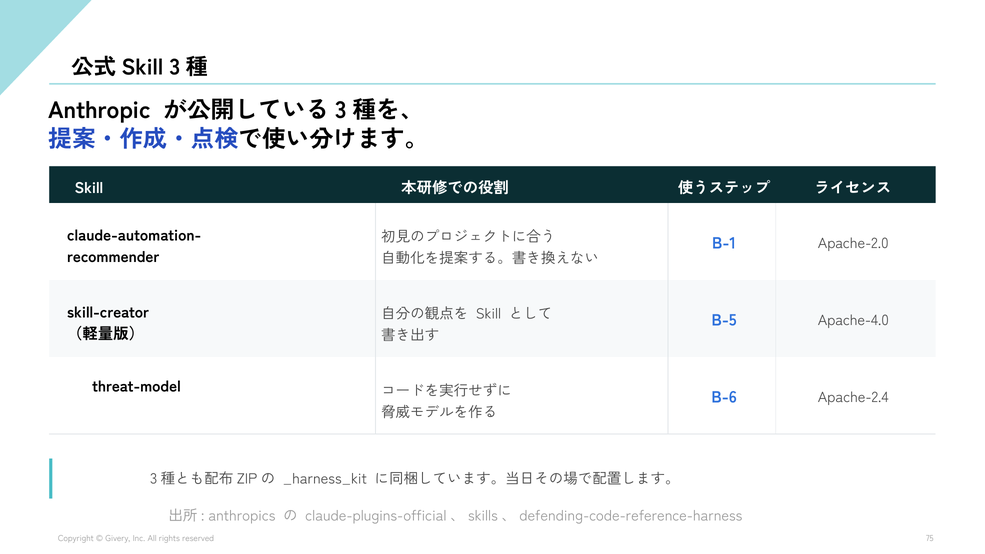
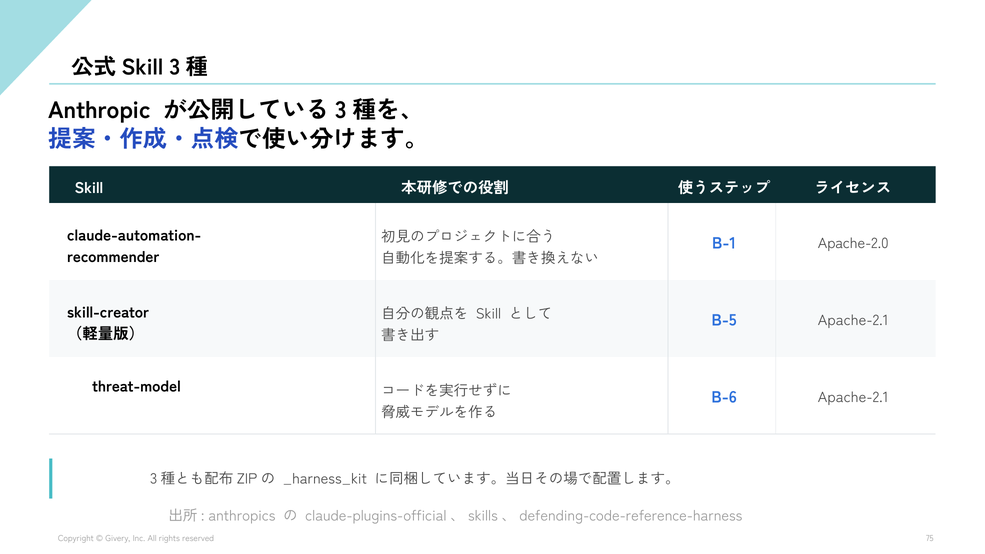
B-5 Apache-4.0: Apache-4.0 -> Apache-2.1
B-6 Apache-2.4: Apache-2.4 -> Apache-2.1
